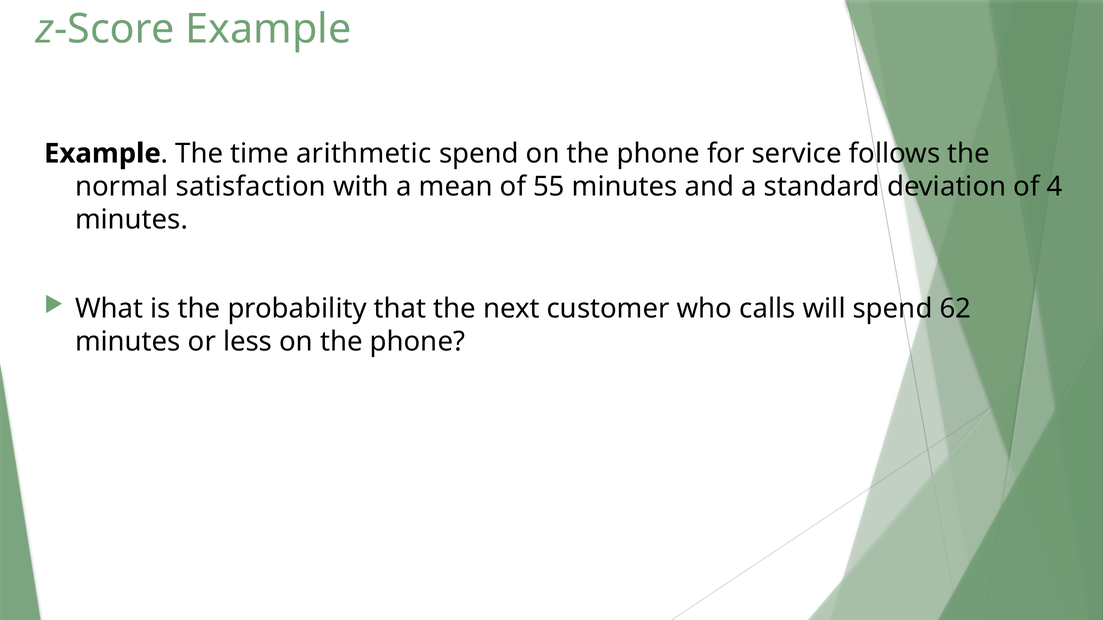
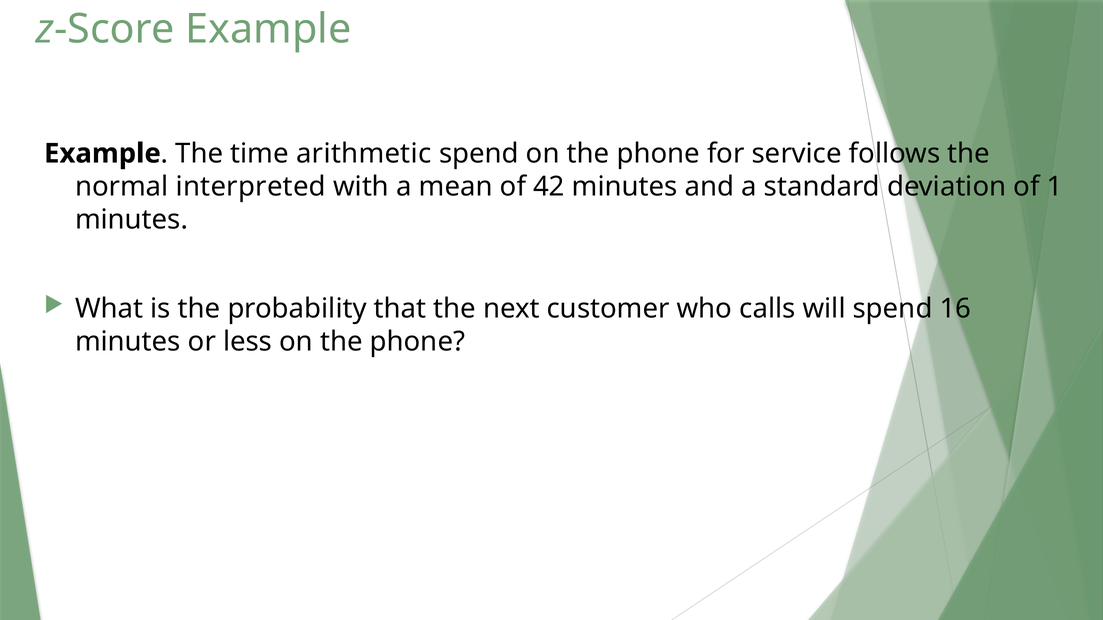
satisfaction: satisfaction -> interpreted
55: 55 -> 42
4: 4 -> 1
62: 62 -> 16
